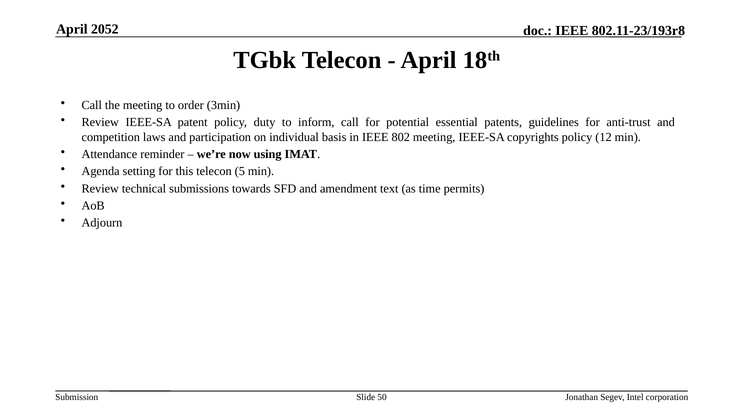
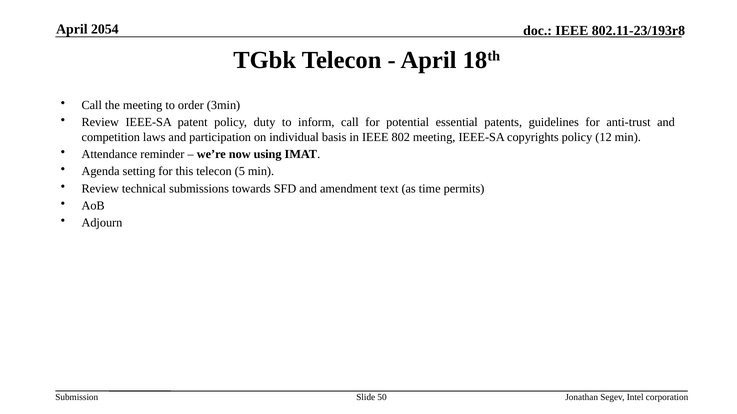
2052: 2052 -> 2054
